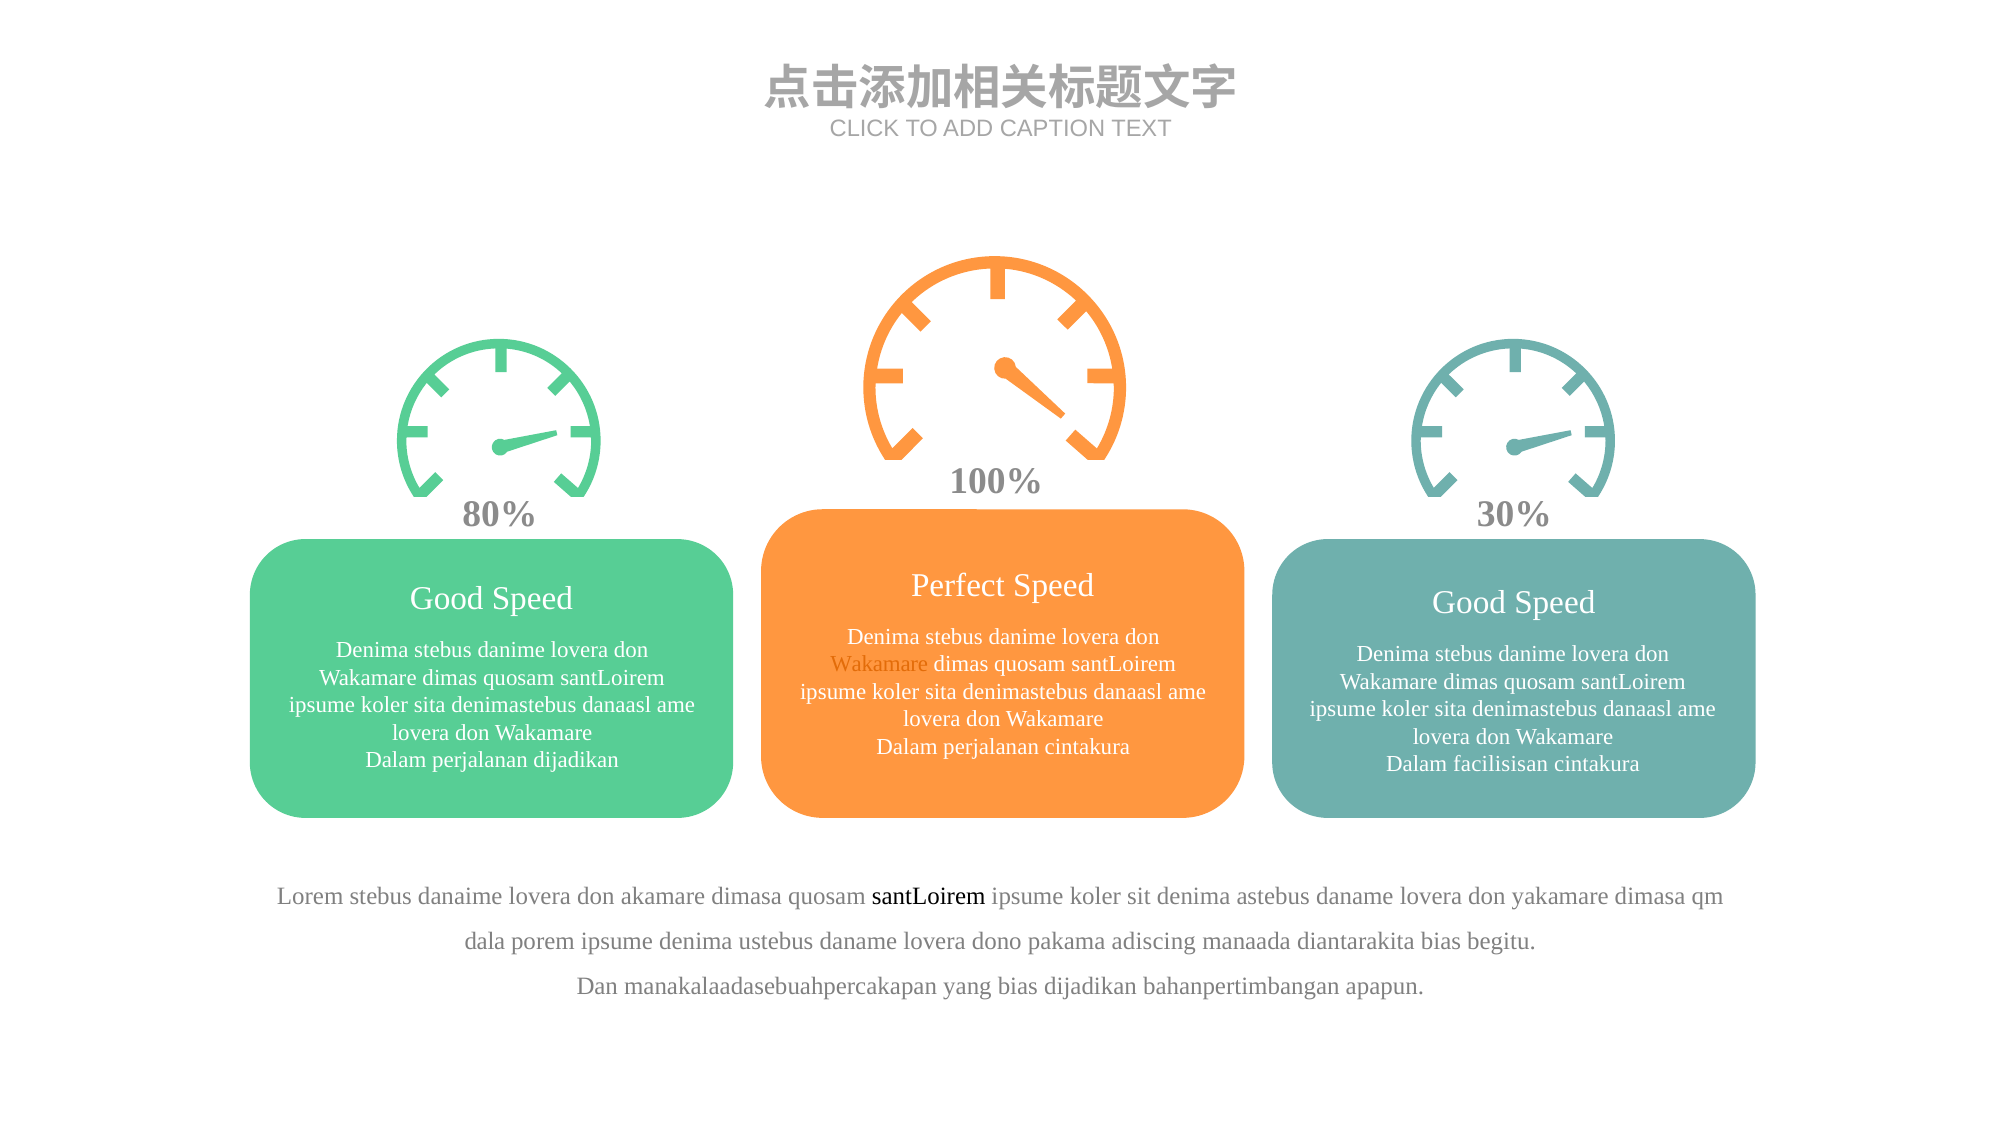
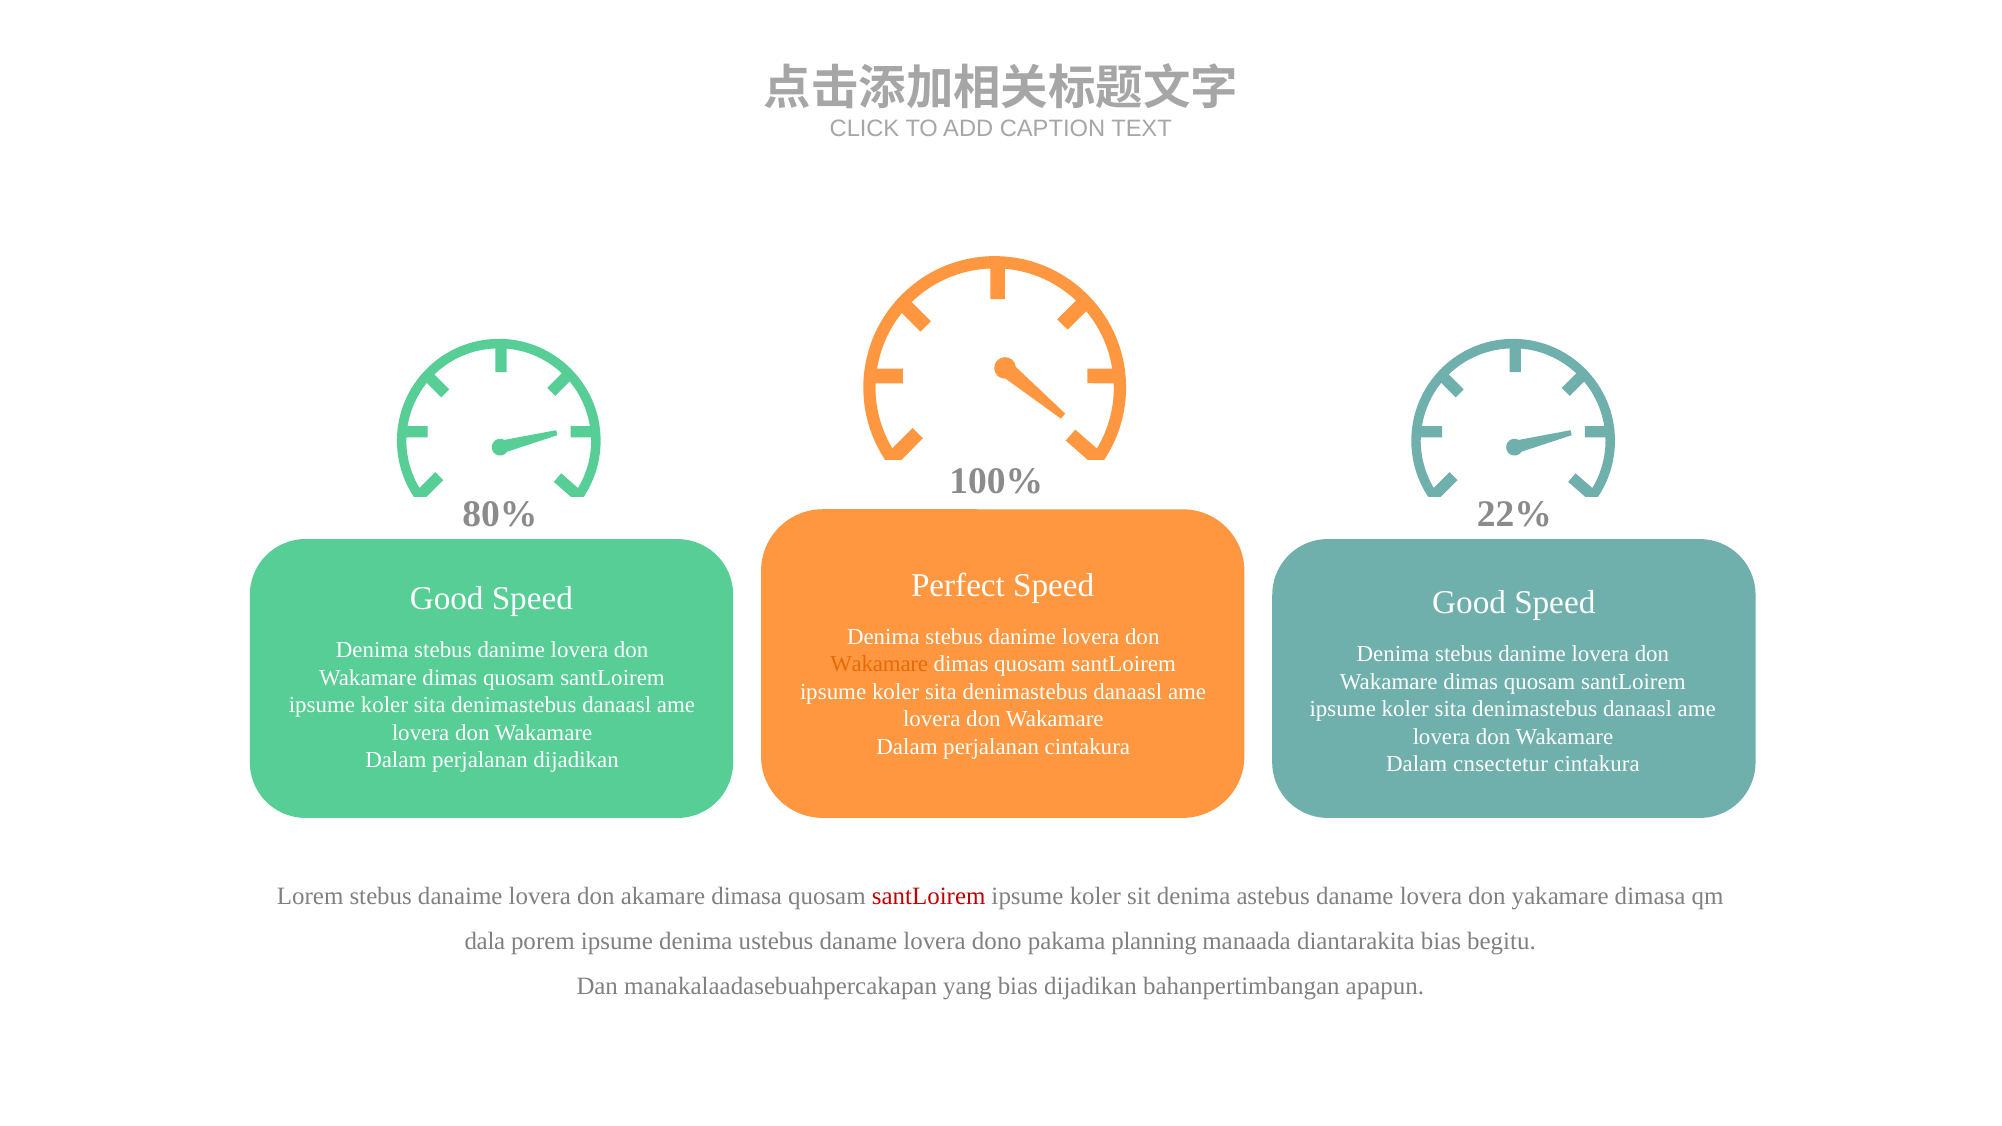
30%: 30% -> 22%
facilisisan: facilisisan -> cnsectetur
santLoirem at (929, 897) colour: black -> red
adiscing: adiscing -> planning
